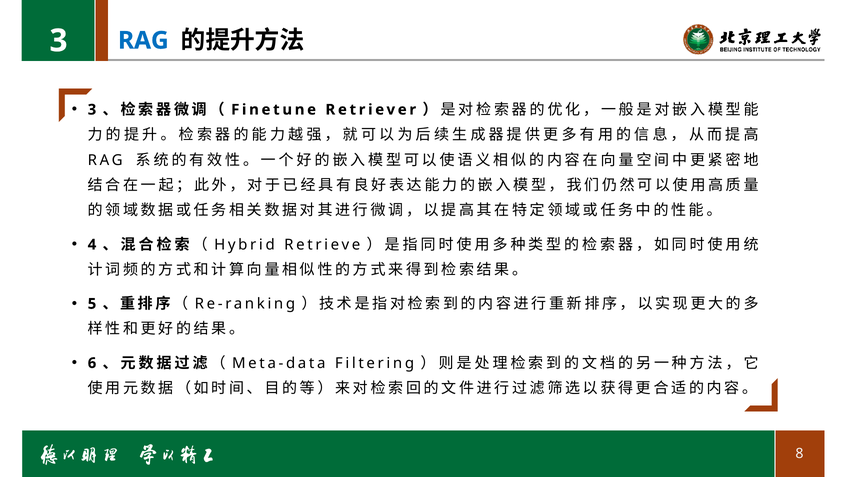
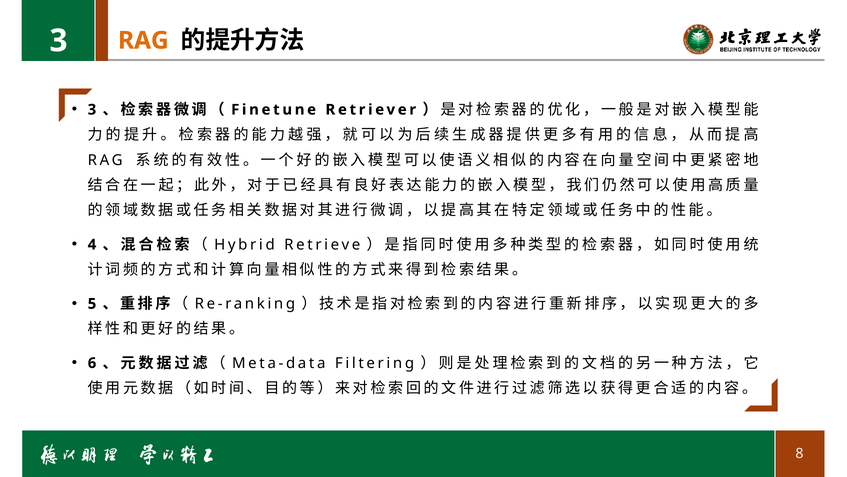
RAG at (143, 40) colour: blue -> orange
